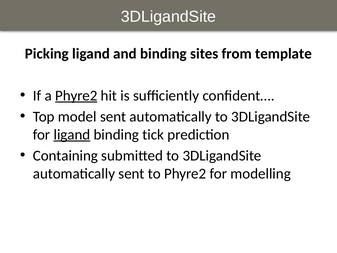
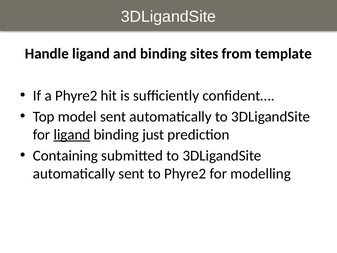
Picking: Picking -> Handle
Phyre2 at (76, 95) underline: present -> none
tick: tick -> just
